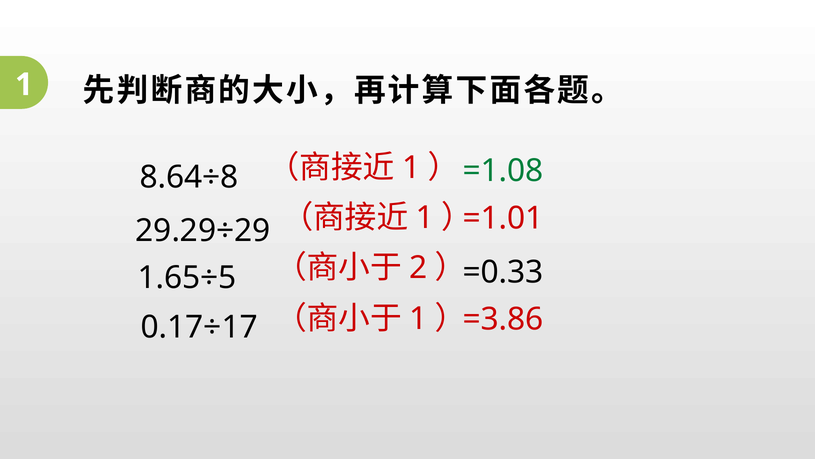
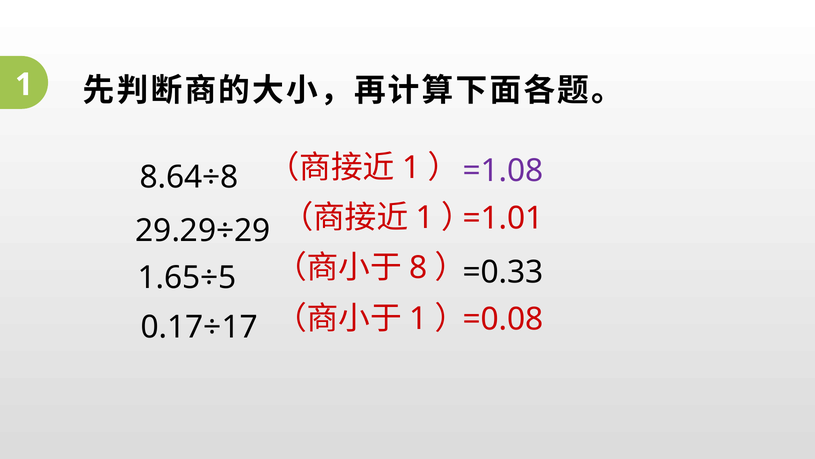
=1.08 colour: green -> purple
2: 2 -> 8
=3.86: =3.86 -> =0.08
